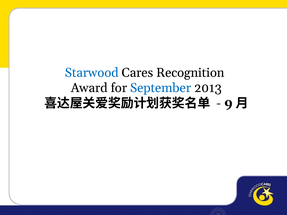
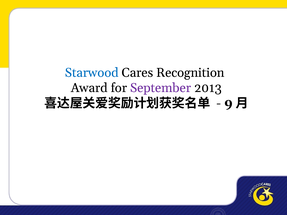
September colour: blue -> purple
